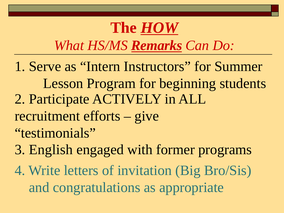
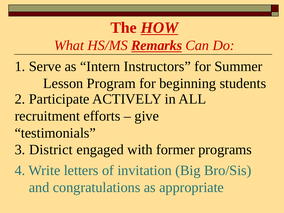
English: English -> District
